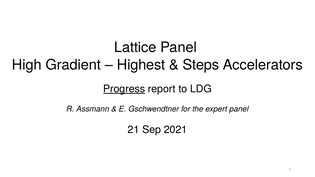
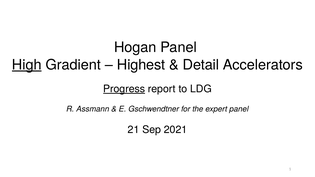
Lattice: Lattice -> Hogan
High underline: none -> present
Steps: Steps -> Detail
